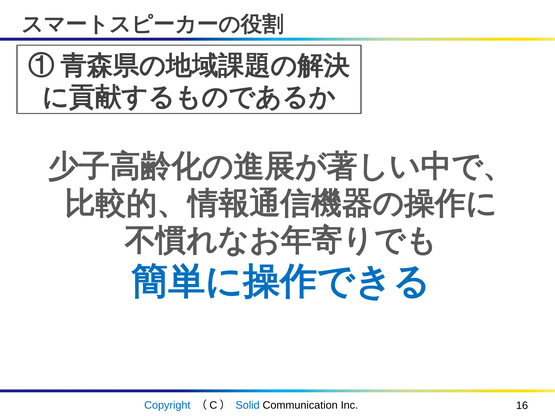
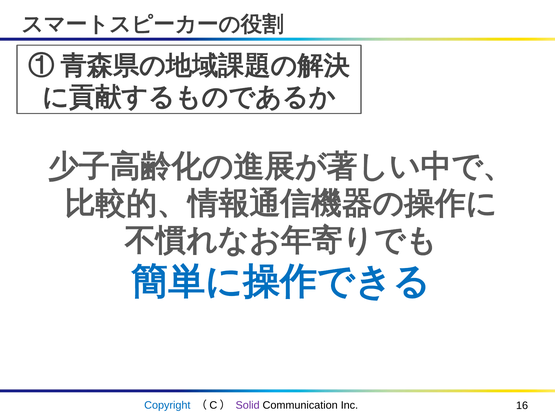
Solid colour: blue -> purple
